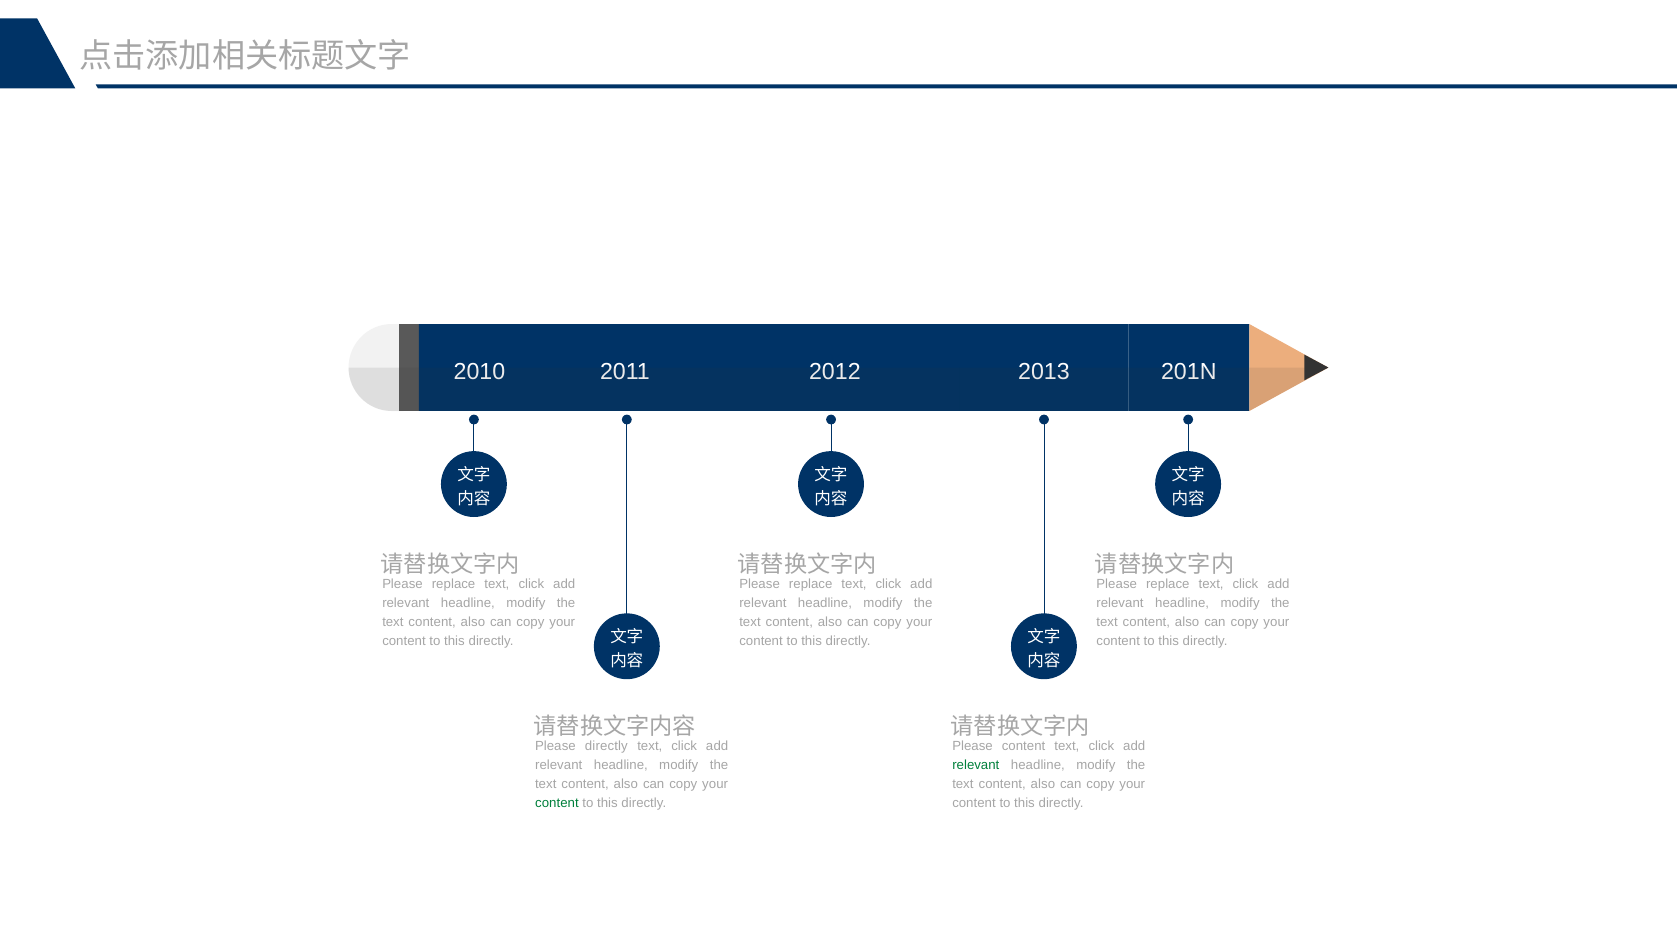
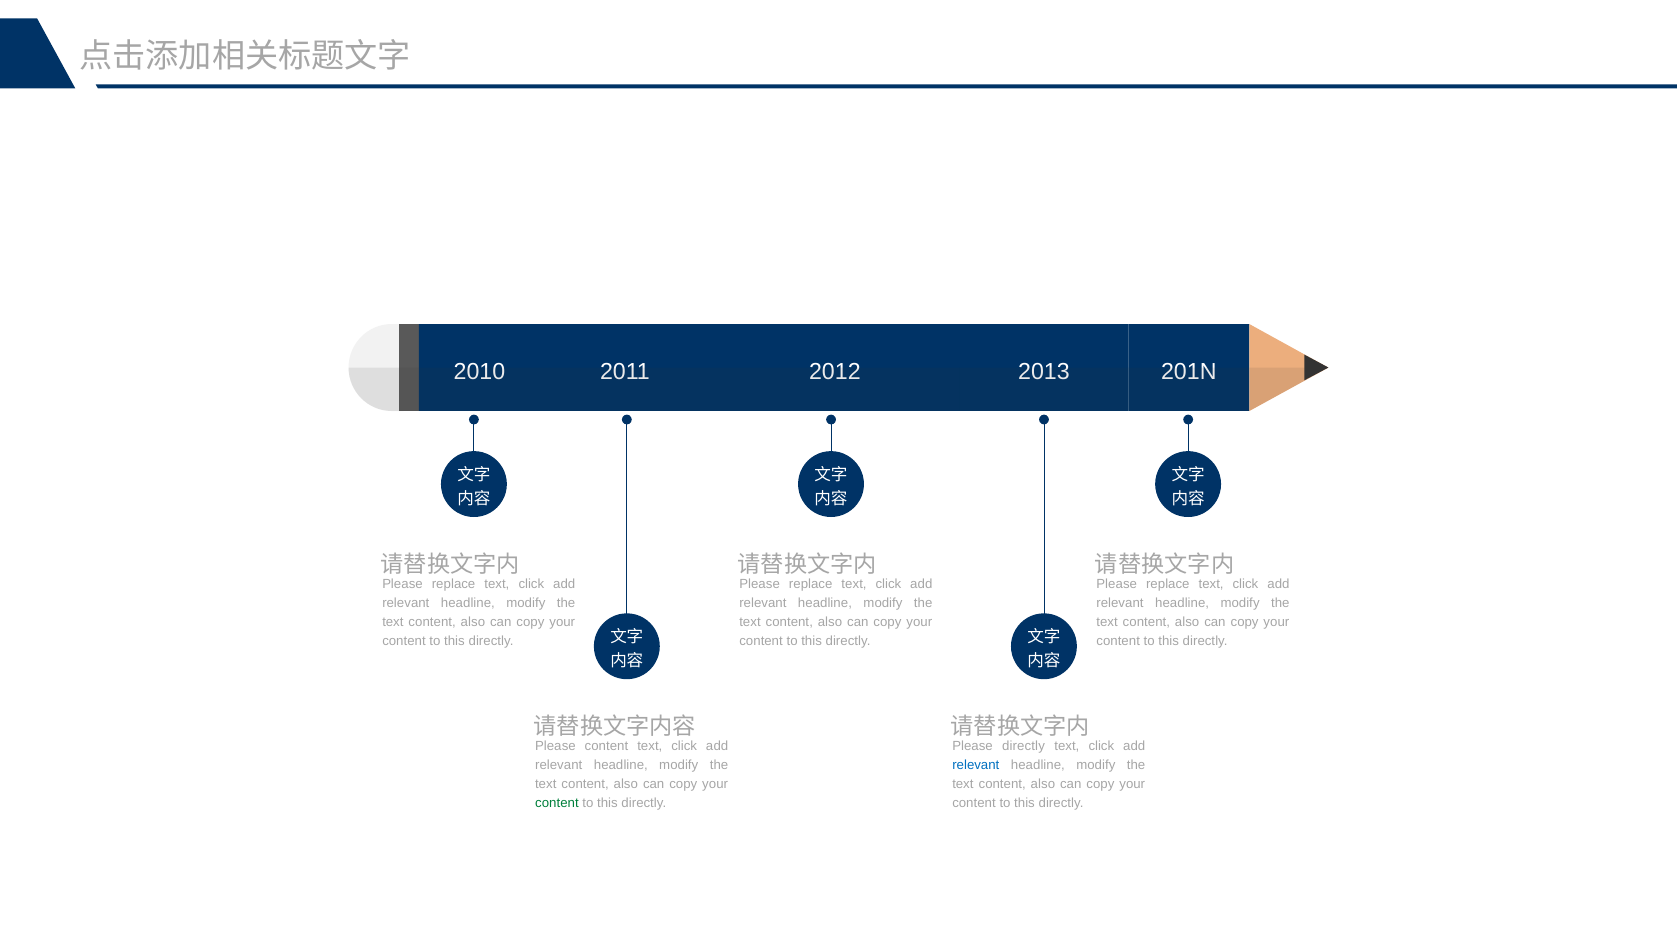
Please directly: directly -> content
Please content: content -> directly
relevant at (976, 766) colour: green -> blue
